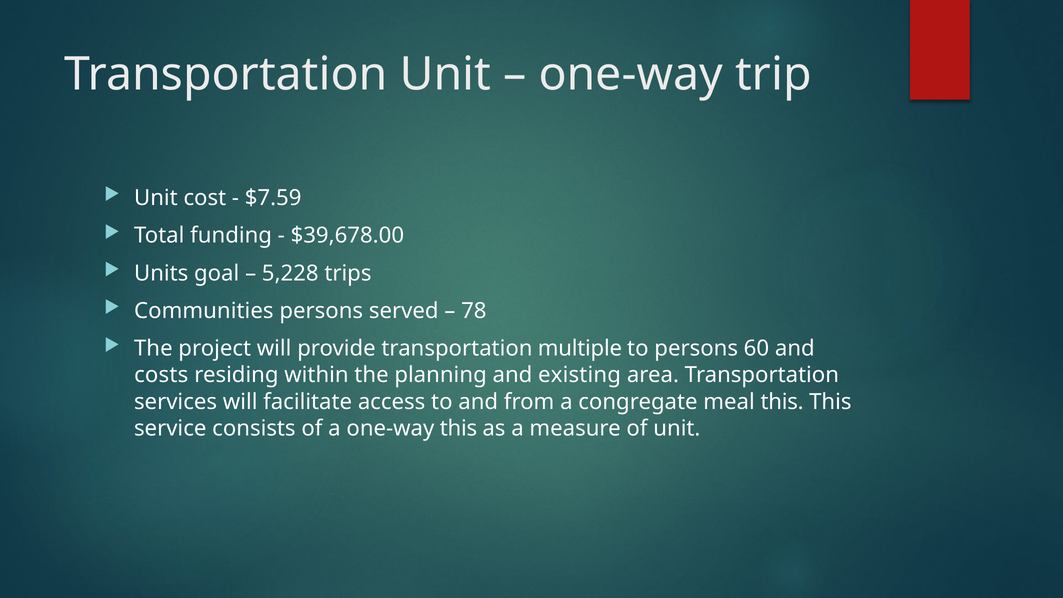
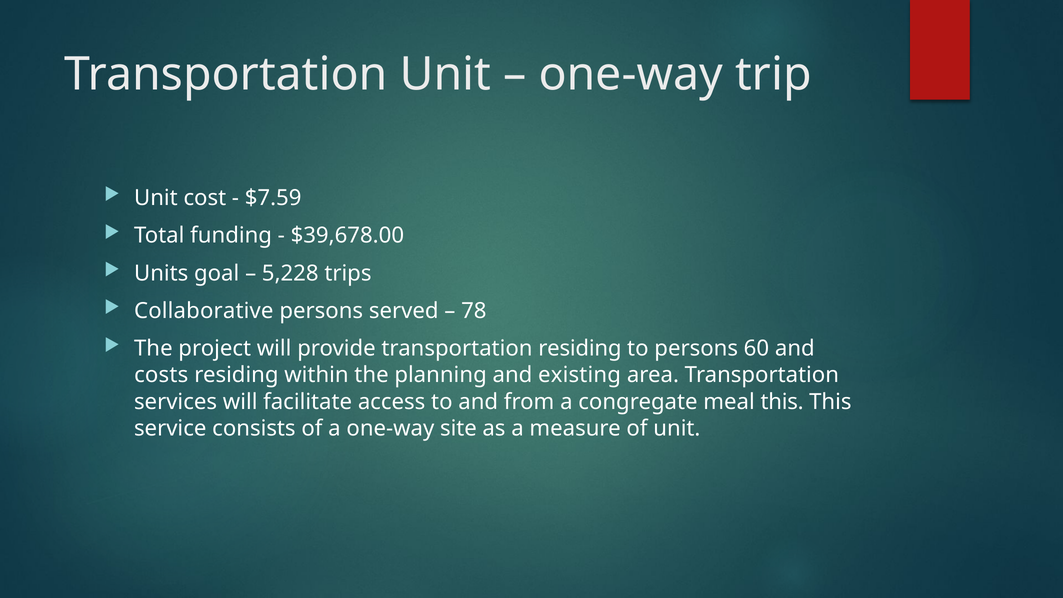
Communities: Communities -> Collaborative
transportation multiple: multiple -> residing
one-way this: this -> site
